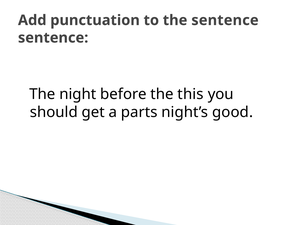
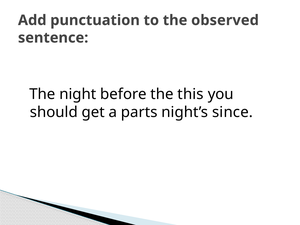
the sentence: sentence -> observed
good: good -> since
